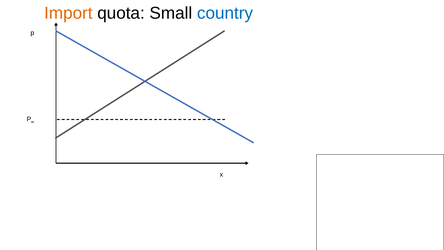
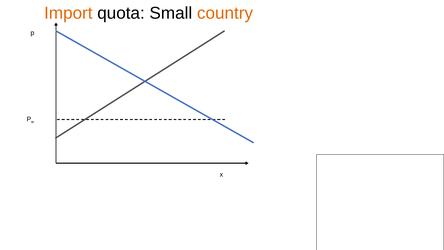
country colour: blue -> orange
